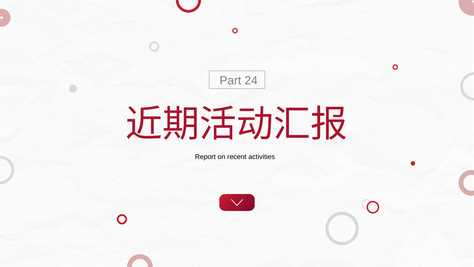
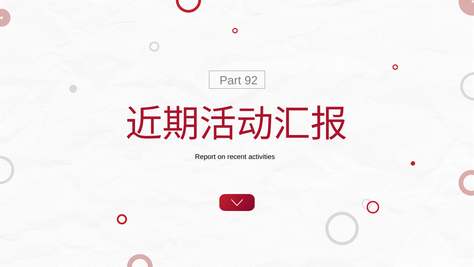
24: 24 -> 92
